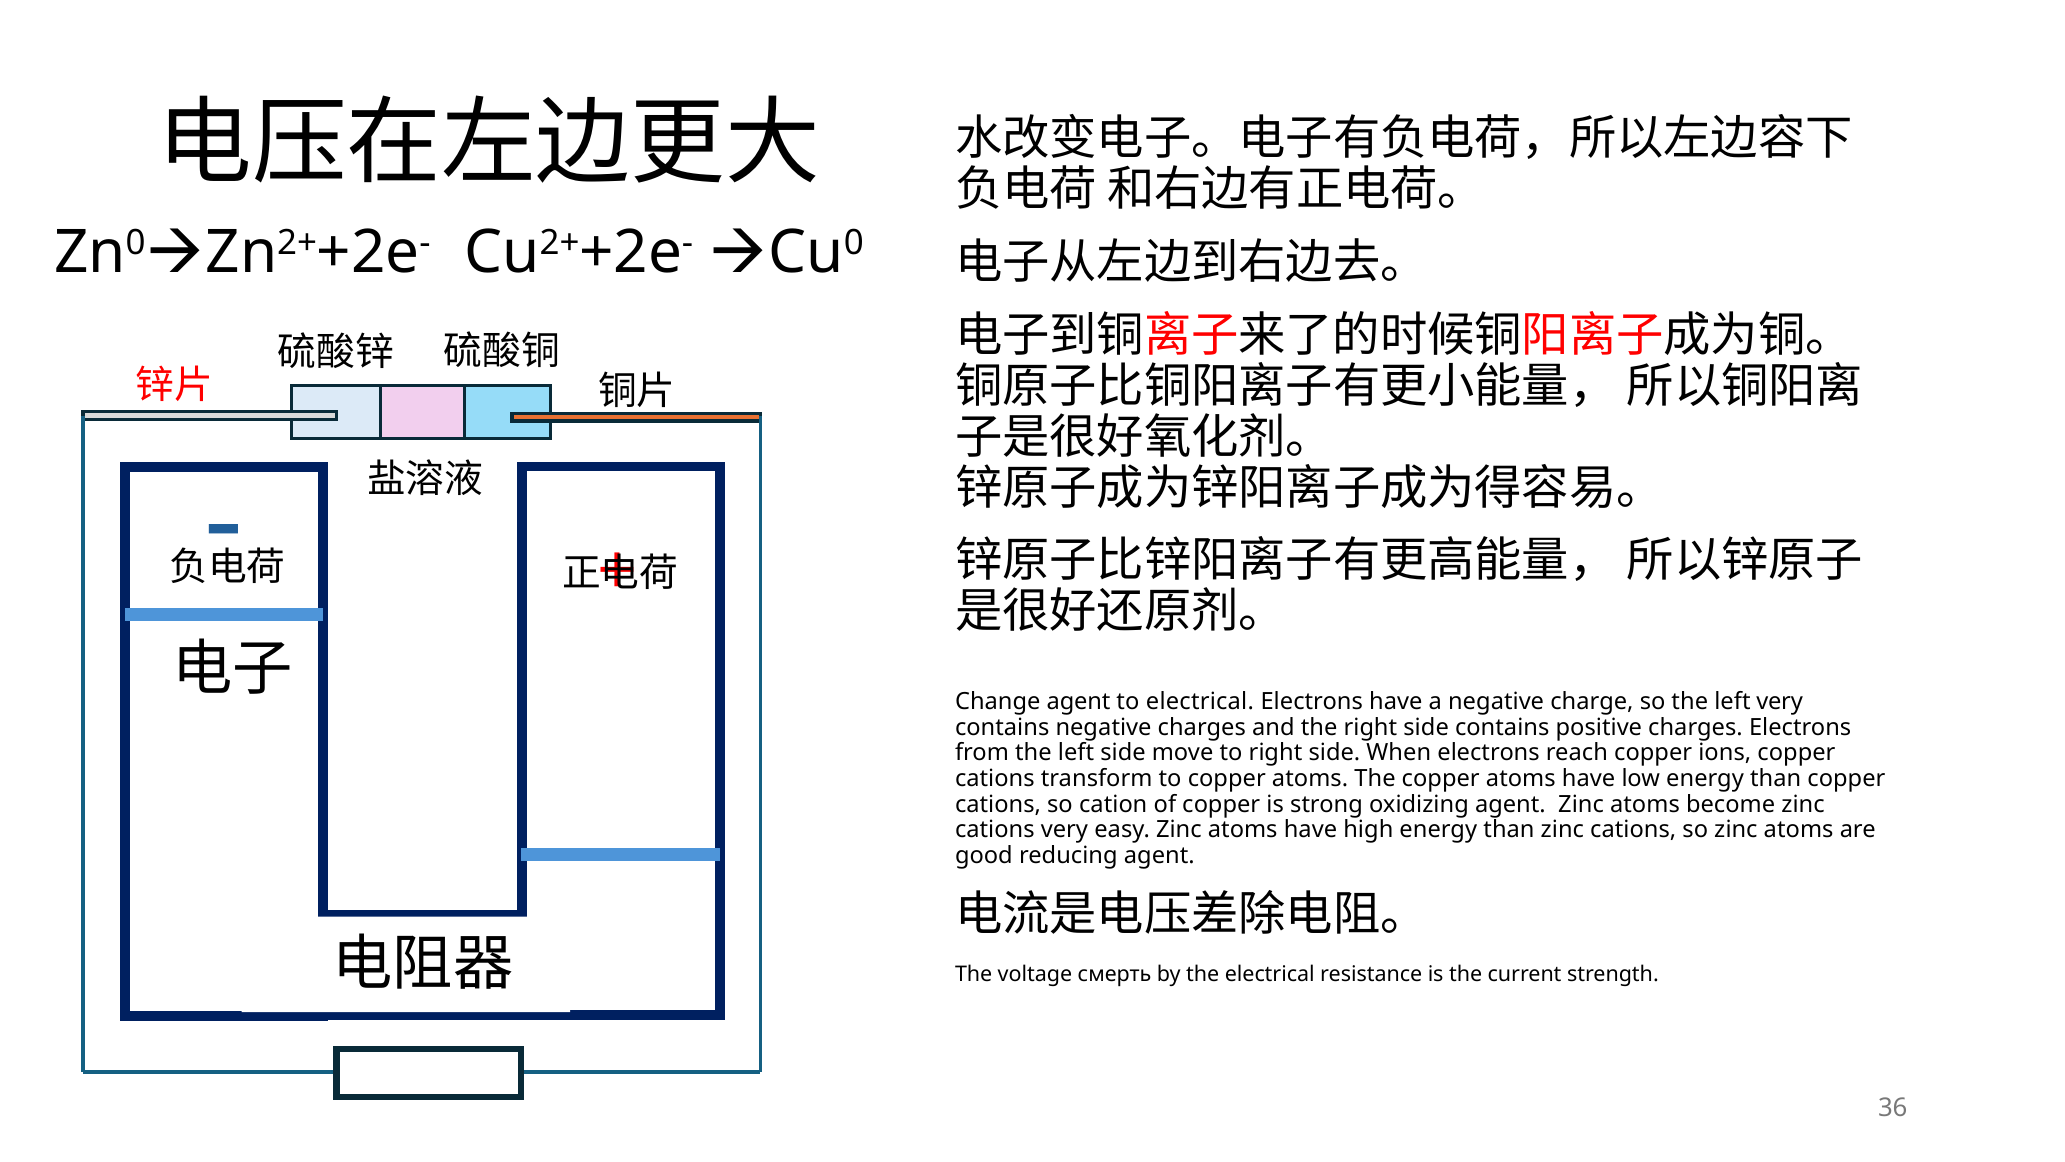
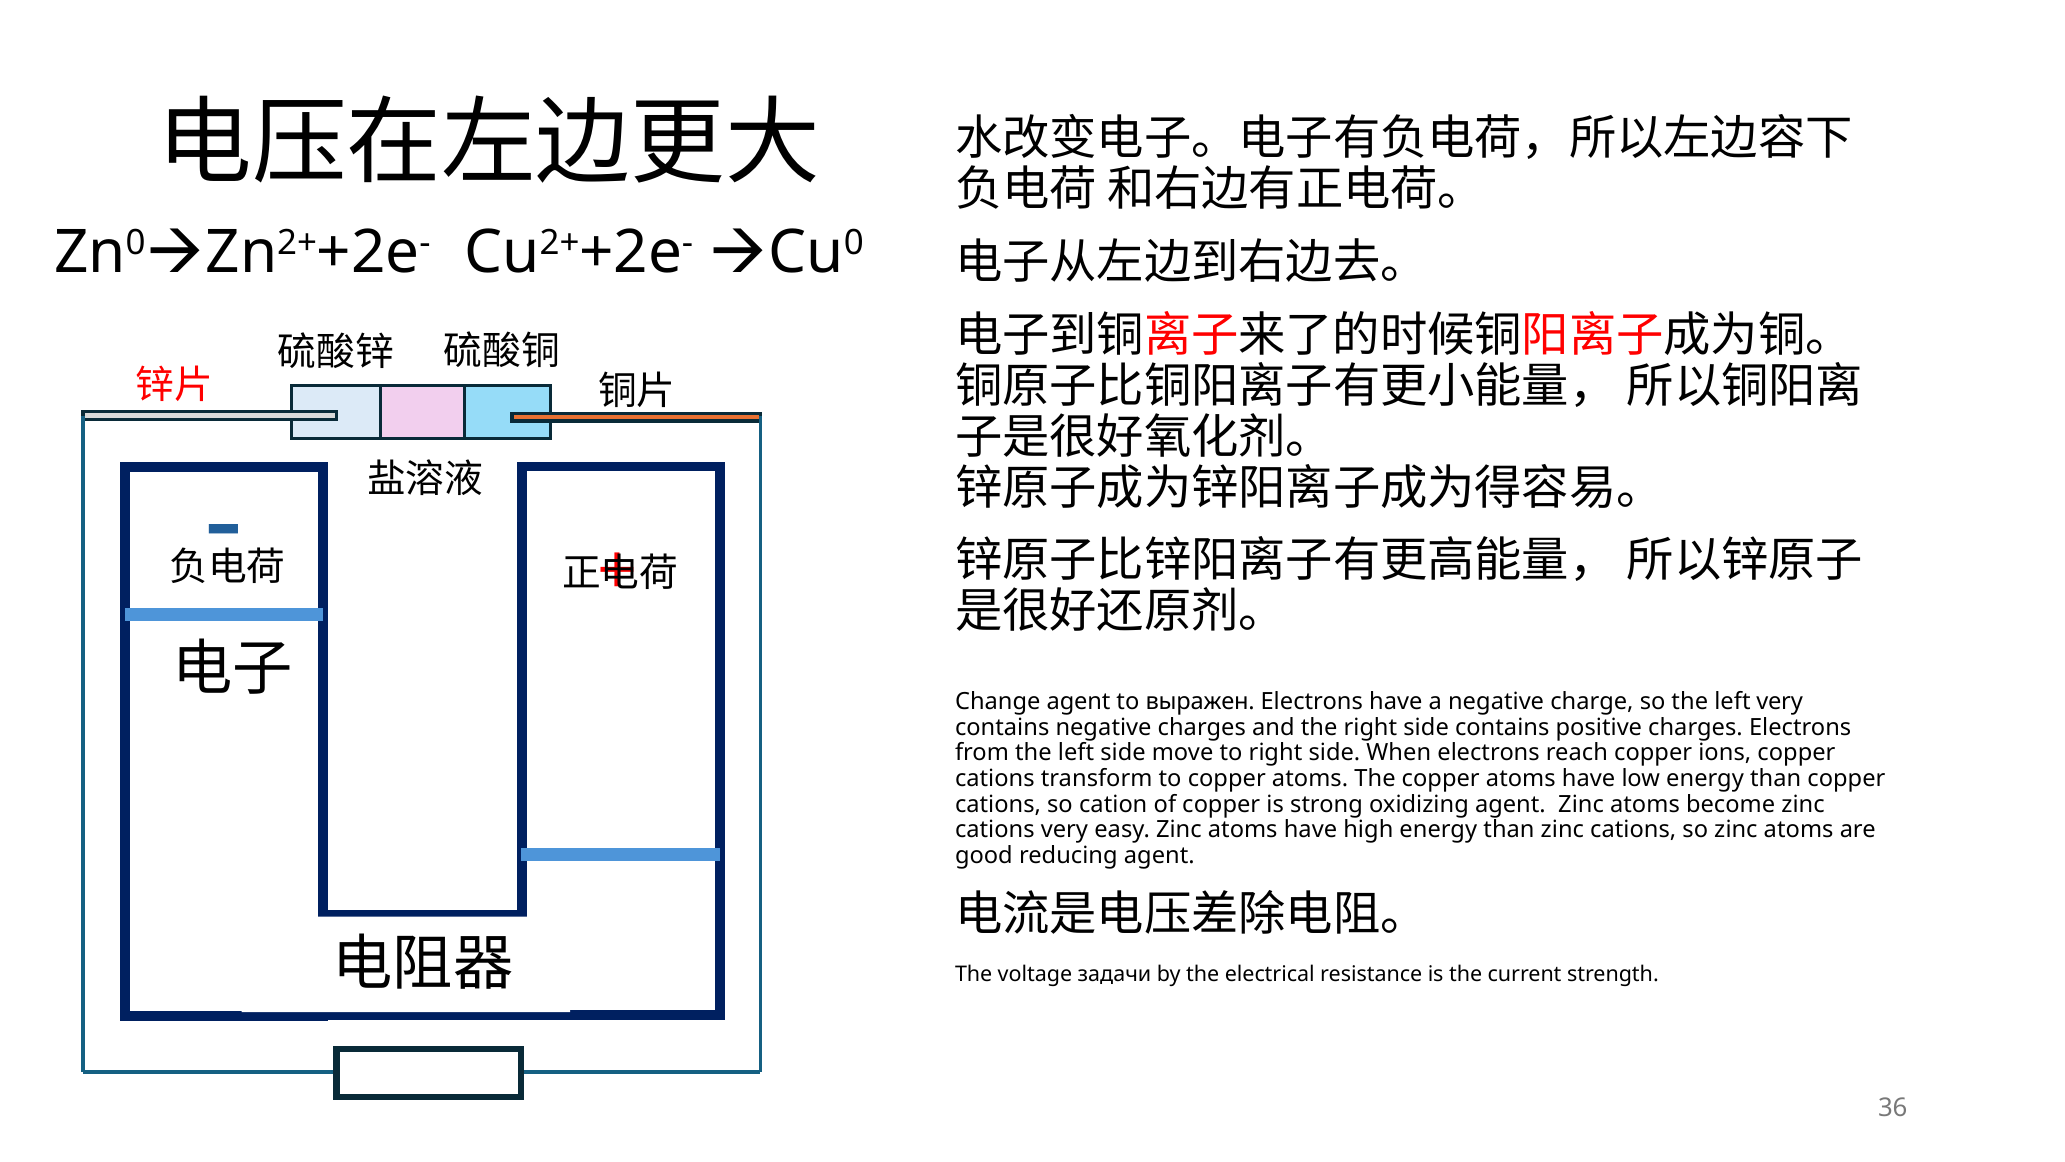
to electrical: electrical -> выражен
смерть: смерть -> задачи
